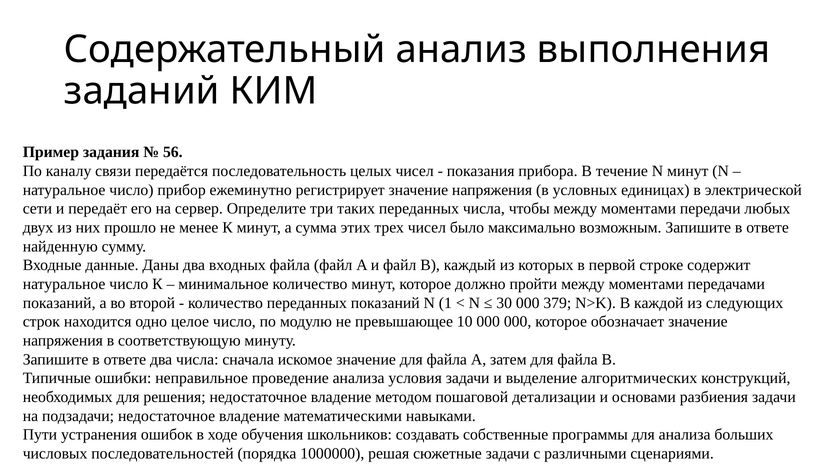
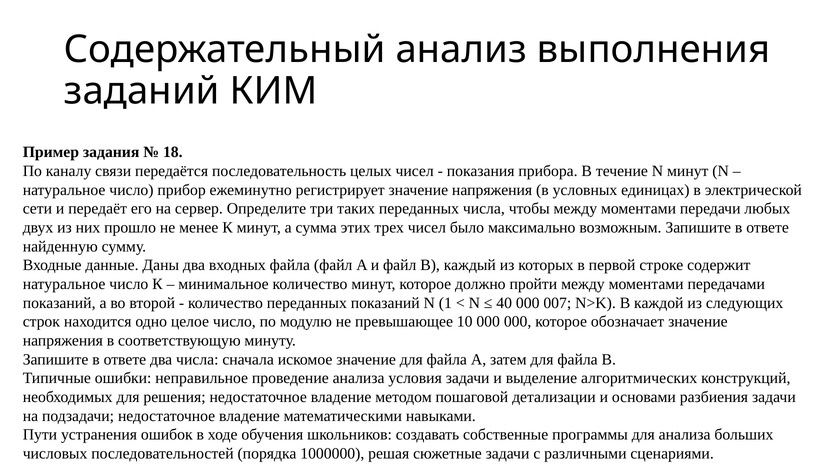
56: 56 -> 18
30: 30 -> 40
379: 379 -> 007
